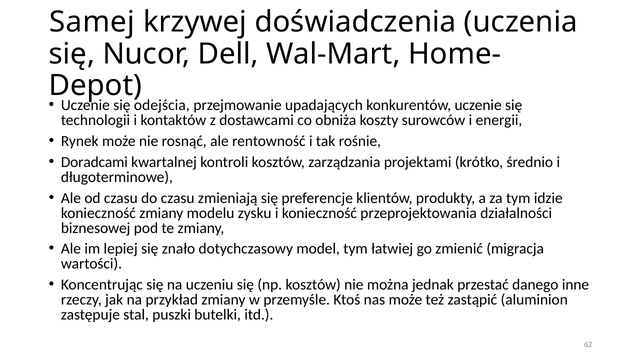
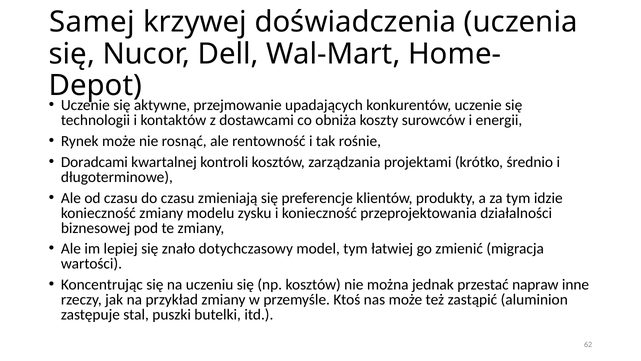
odejścia: odejścia -> aktywne
danego: danego -> napraw
